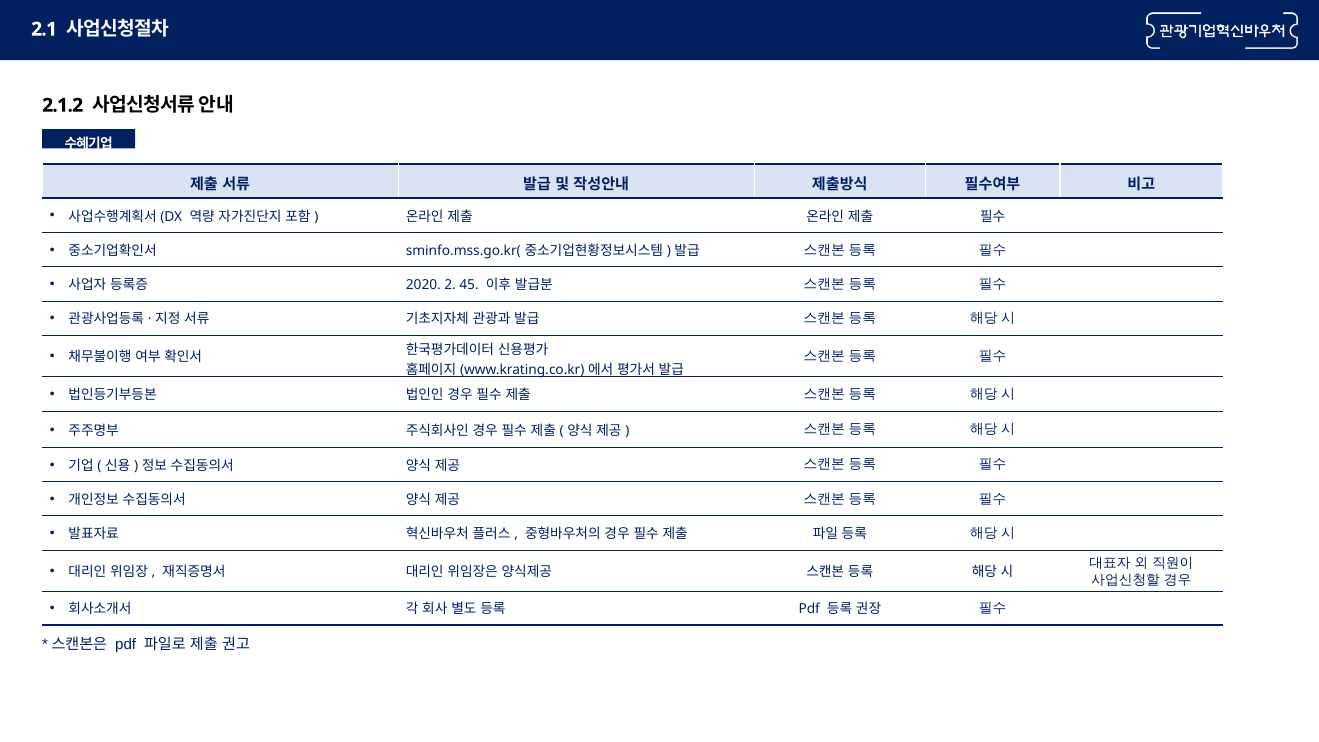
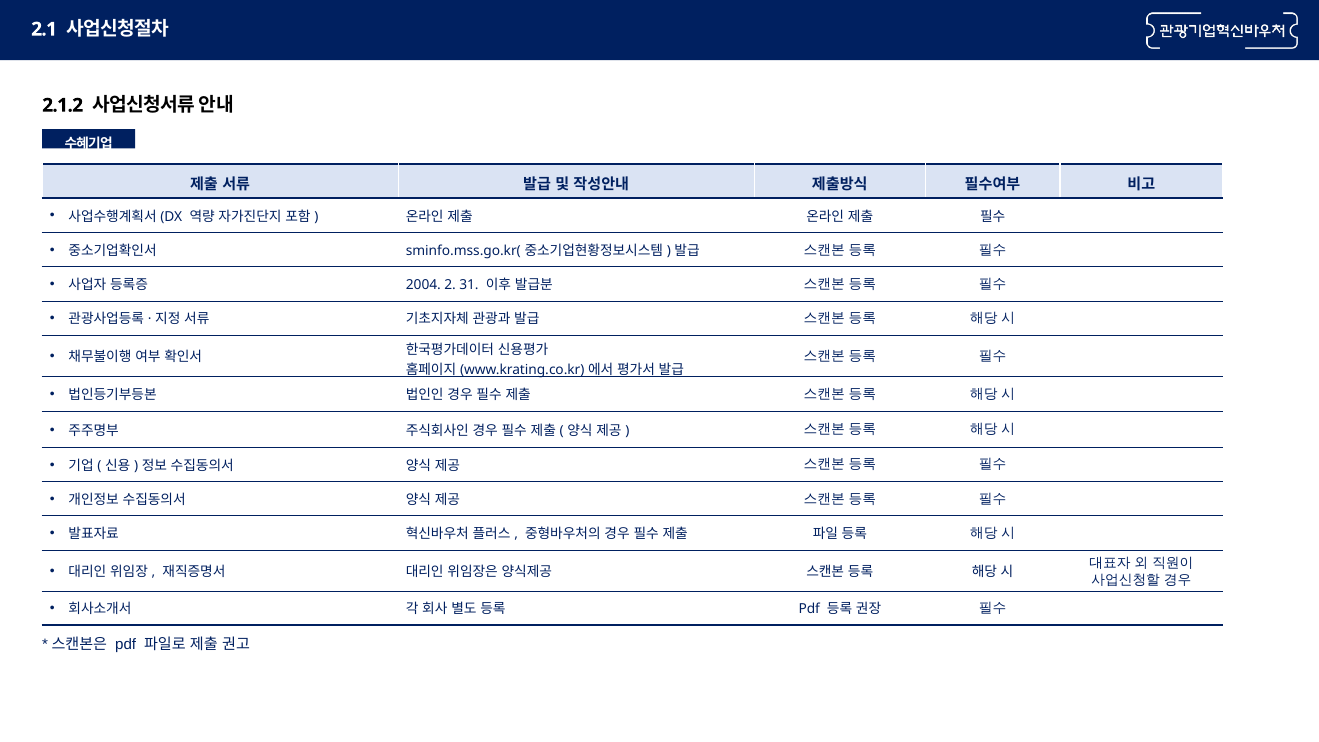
2020: 2020 -> 2004
45: 45 -> 31
